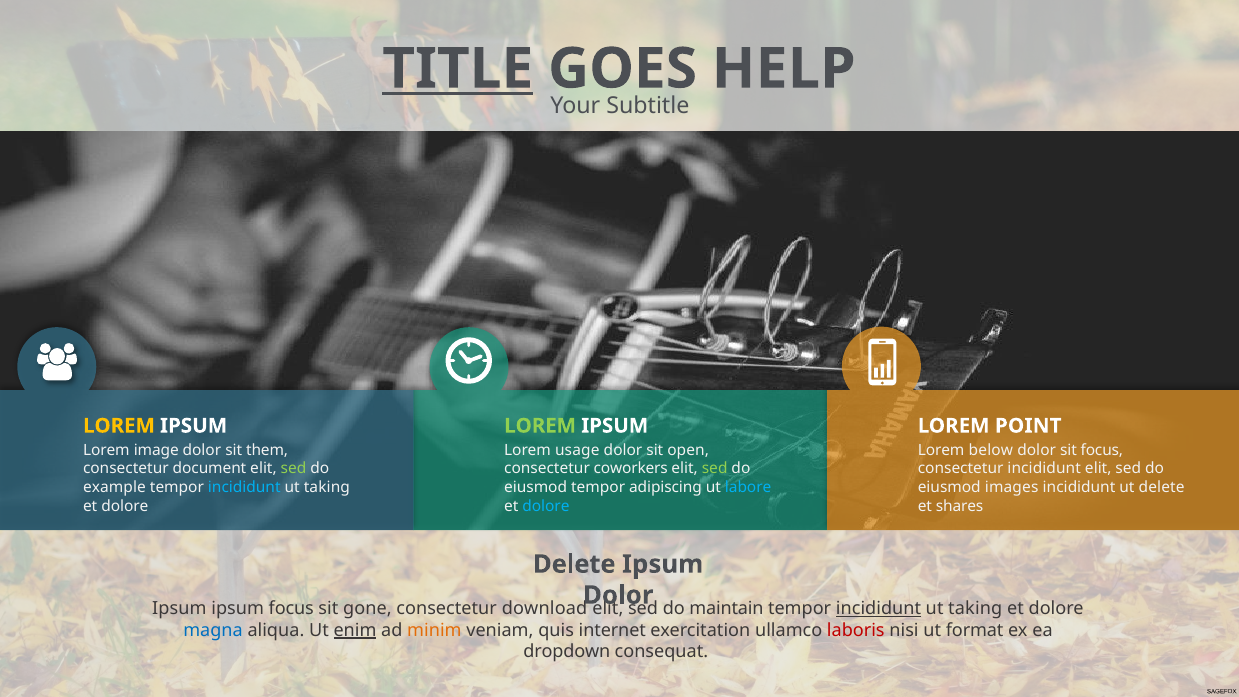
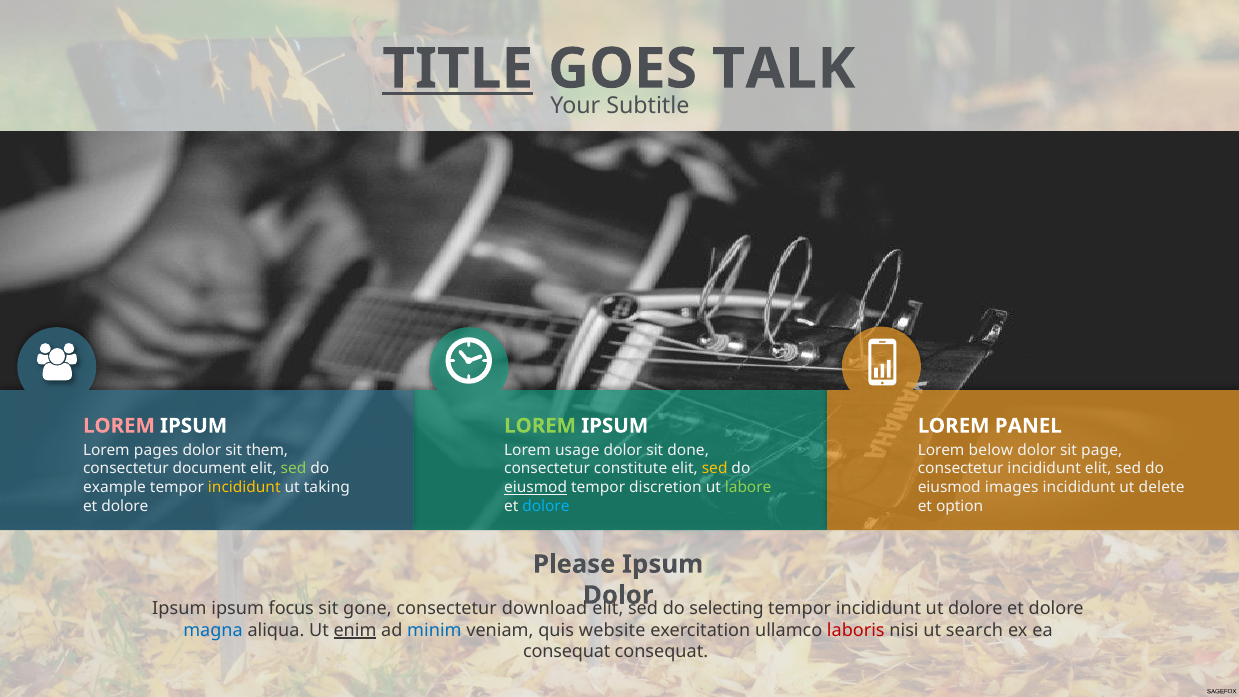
HELP: HELP -> TALK
LOREM at (119, 426) colour: yellow -> pink
POINT: POINT -> PANEL
image: image -> pages
open: open -> done
sit focus: focus -> page
coworkers: coworkers -> constitute
sed at (715, 469) colour: light green -> yellow
incididunt at (244, 487) colour: light blue -> yellow
eiusmod at (536, 487) underline: none -> present
adipiscing: adipiscing -> discretion
labore colour: light blue -> light green
shares: shares -> option
Delete at (574, 564): Delete -> Please
maintain: maintain -> selecting
incididunt at (879, 608) underline: present -> none
taking at (975, 608): taking -> dolore
minim colour: orange -> blue
internet: internet -> website
format: format -> search
dropdown at (567, 652): dropdown -> consequat
